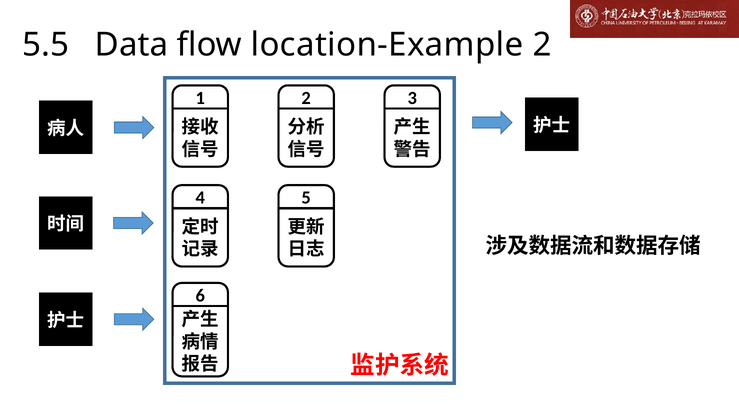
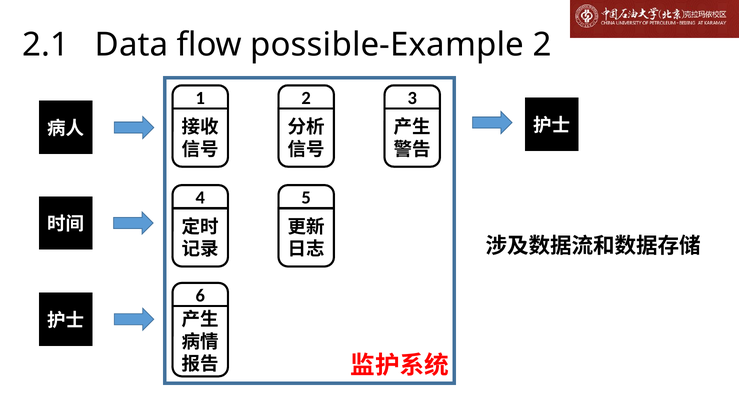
5.5: 5.5 -> 2.1
location-Example: location-Example -> possible-Example
